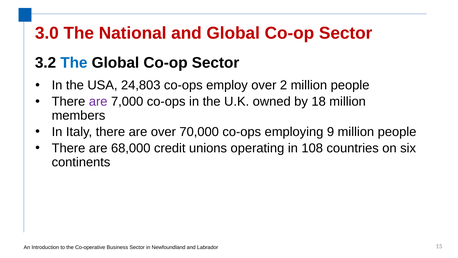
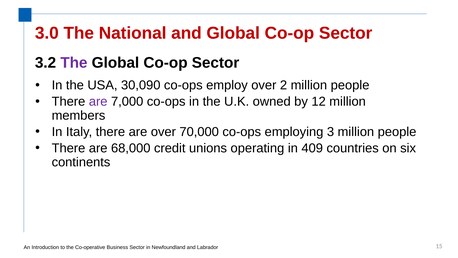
The at (74, 63) colour: blue -> purple
24,803: 24,803 -> 30,090
18: 18 -> 12
9: 9 -> 3
108: 108 -> 409
